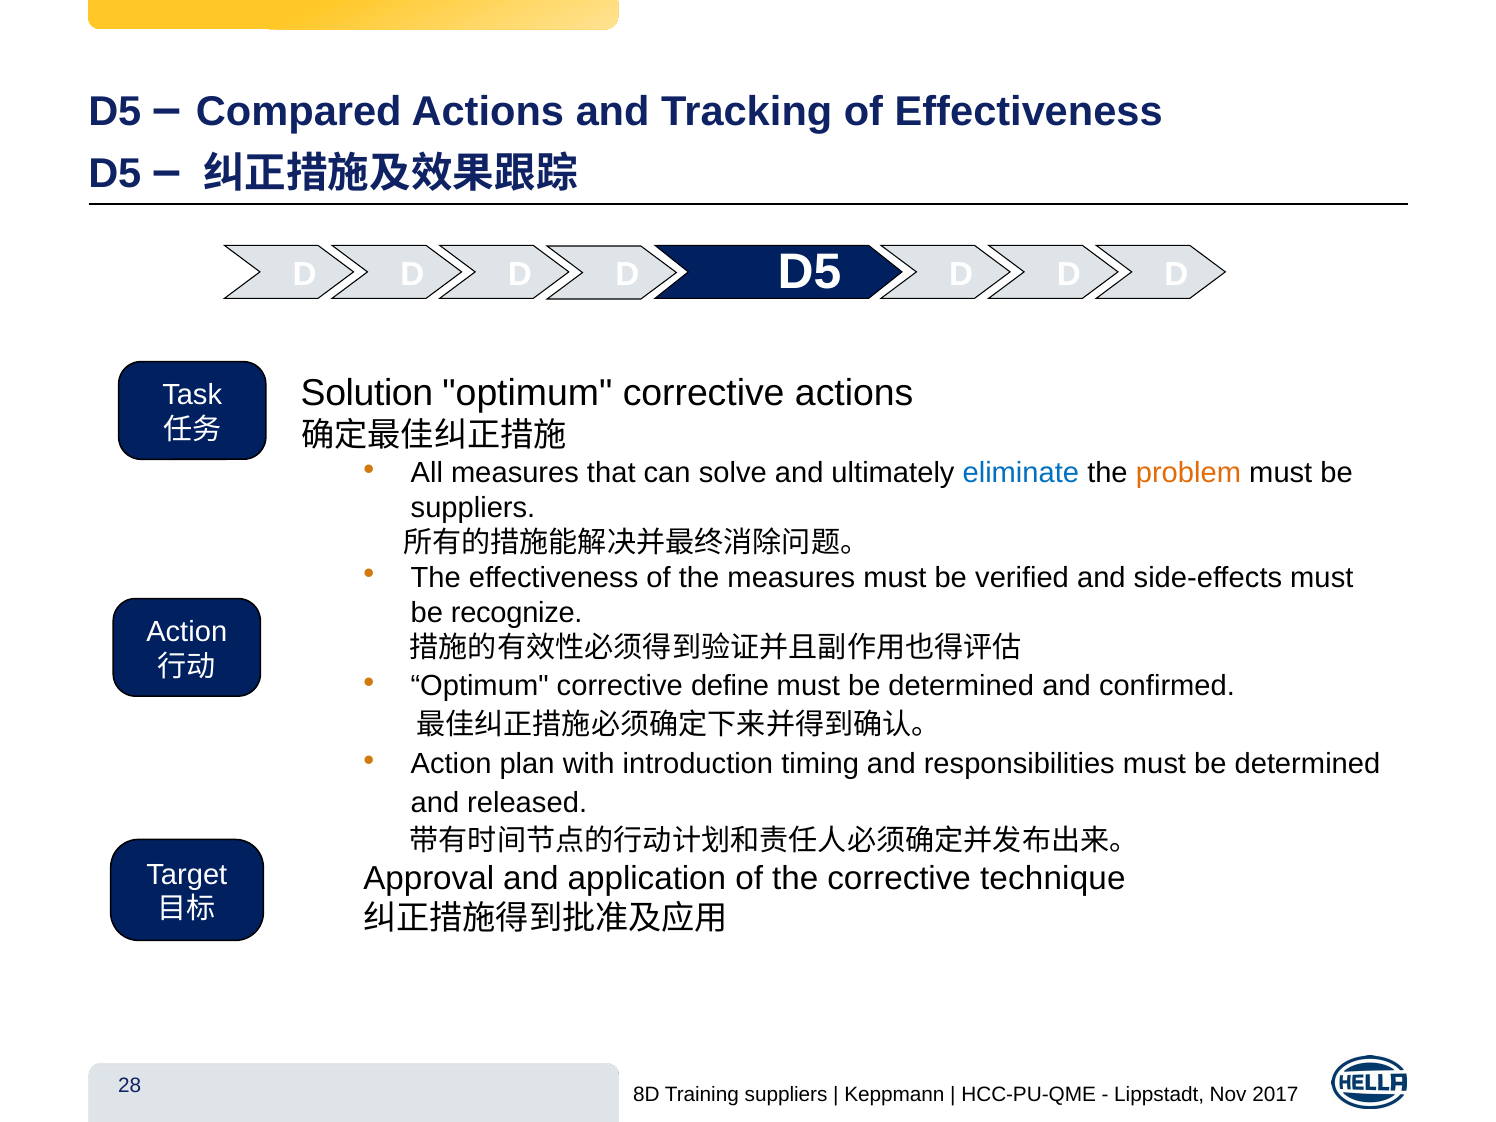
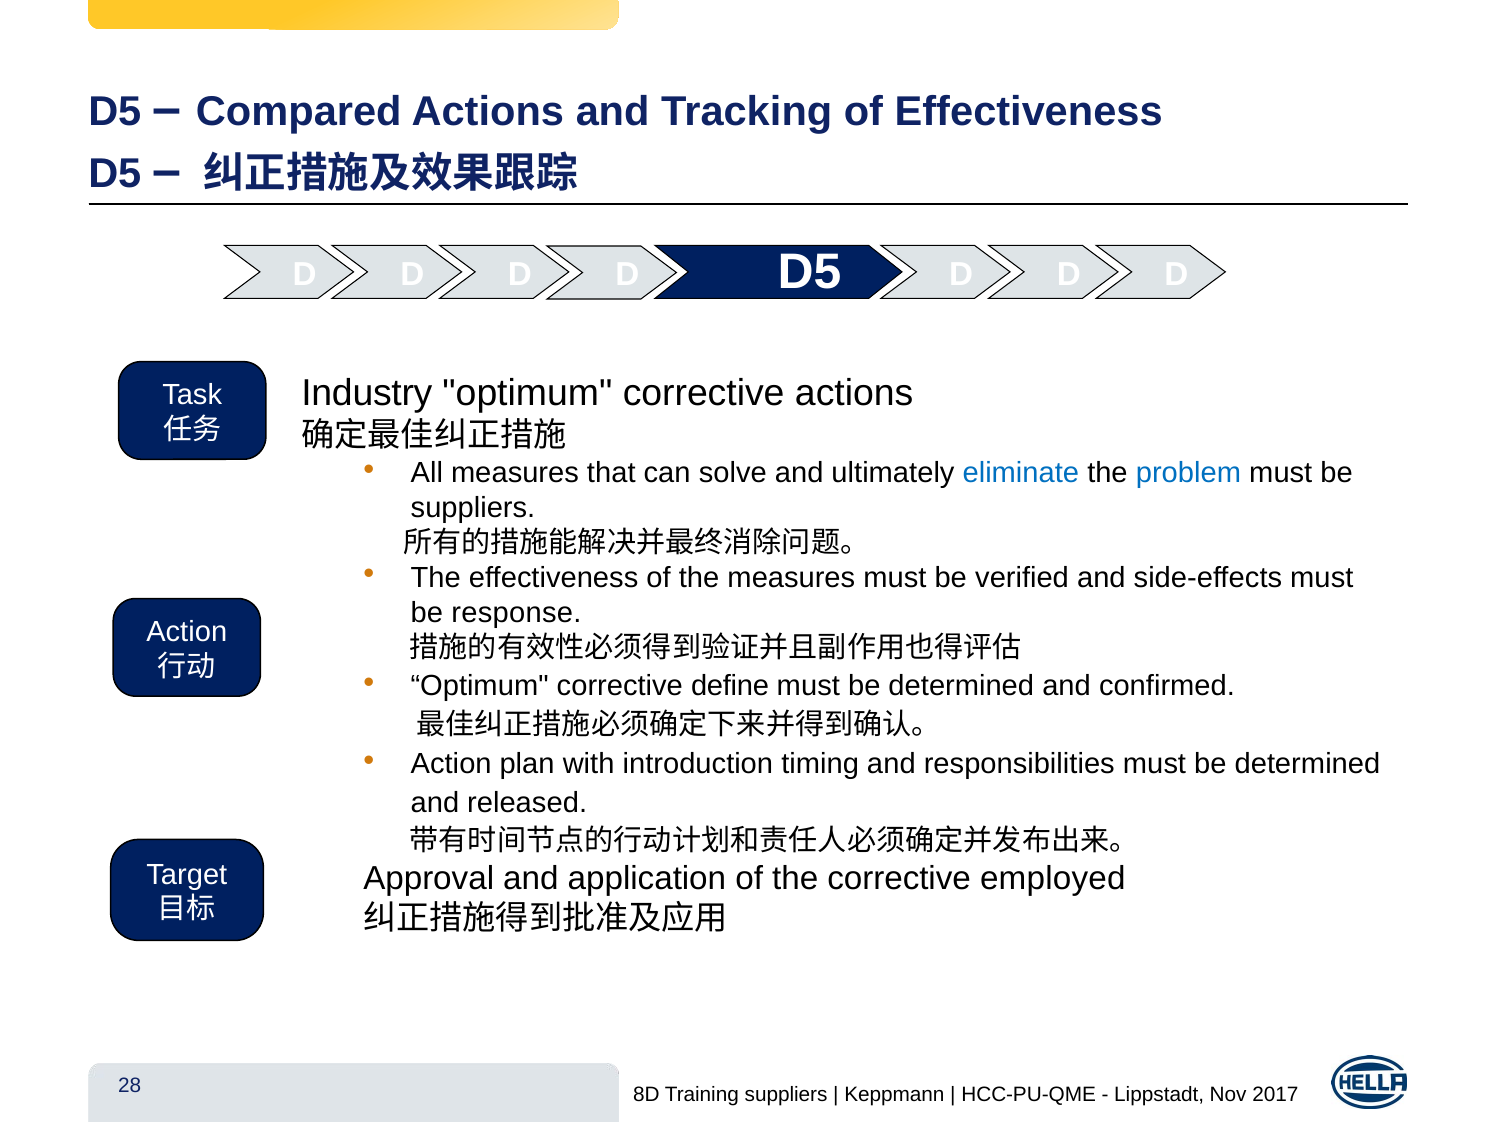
Solution: Solution -> Industry
problem colour: orange -> blue
recognize: recognize -> response
technique: technique -> employed
